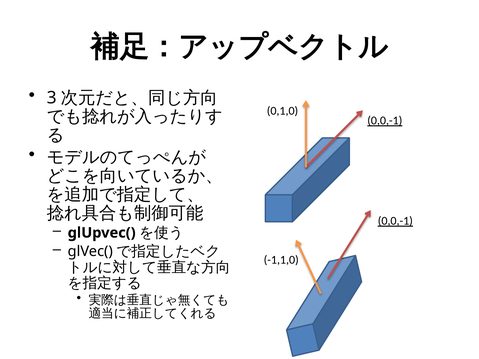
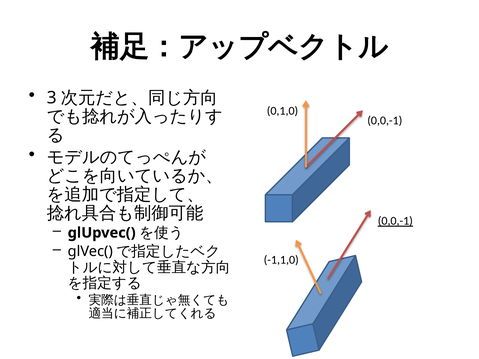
0,0,-1 at (385, 121) underline: present -> none
